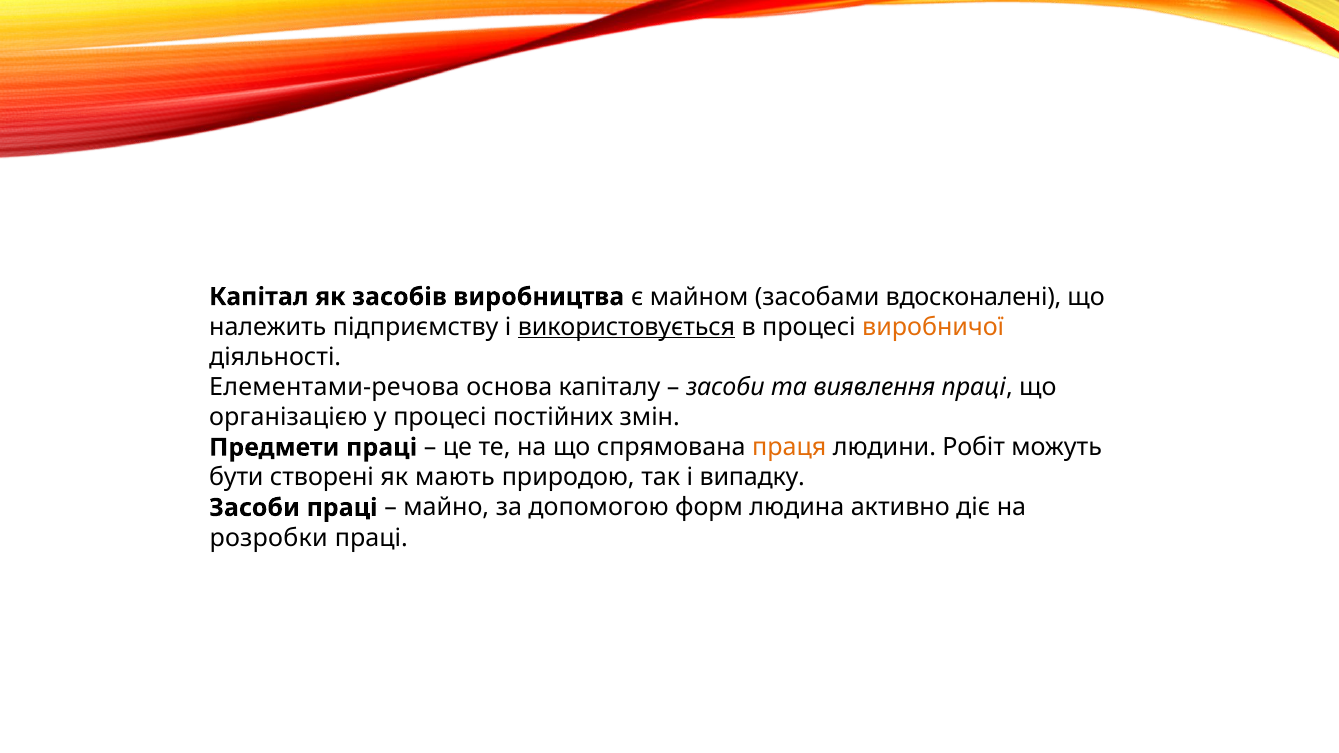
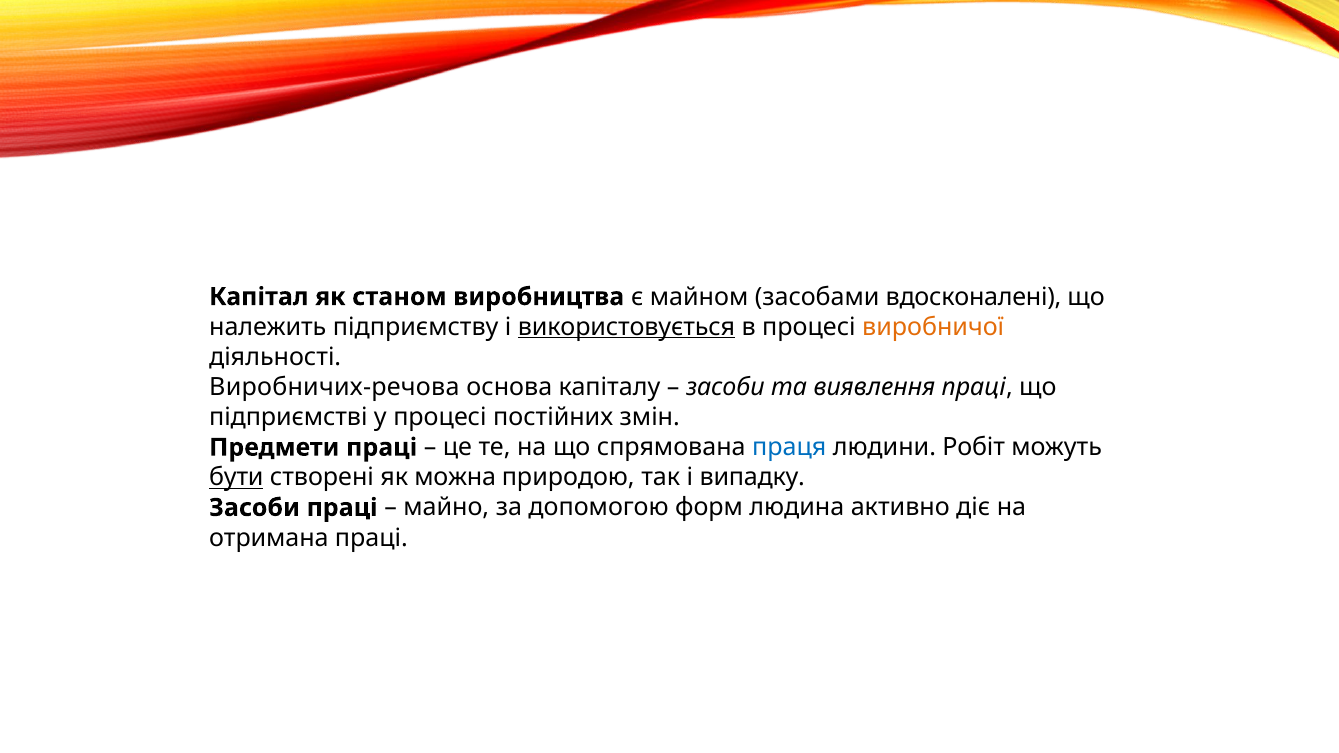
засобів: засобів -> станом
Елементами-речова: Елементами-речова -> Виробничих-речова
організацією: організацією -> підприємстві
праця colour: orange -> blue
бути underline: none -> present
мають: мають -> можна
розробки: розробки -> отримана
